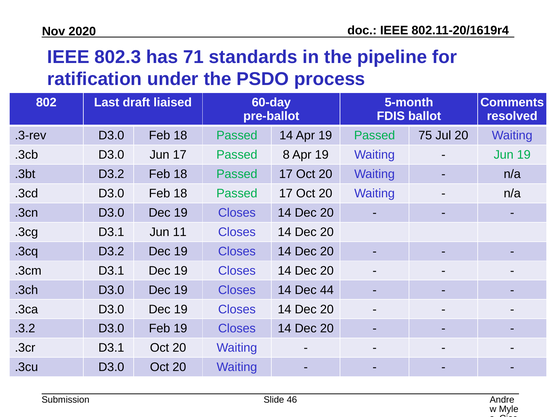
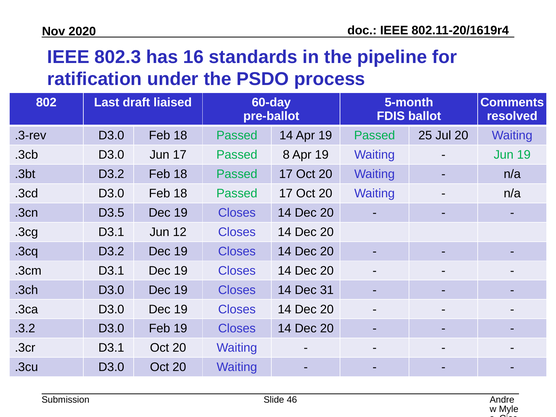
71: 71 -> 16
75: 75 -> 25
.3cn D3.0: D3.0 -> D3.5
11: 11 -> 12
44: 44 -> 31
